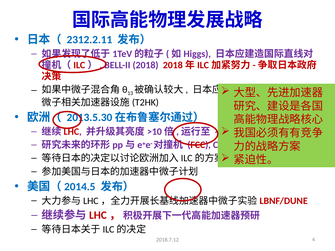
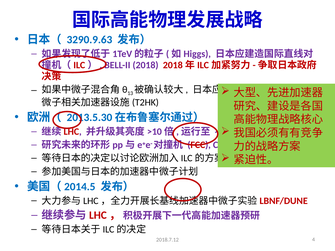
2312.2.11: 2312.2.11 -> 3290.9.63
